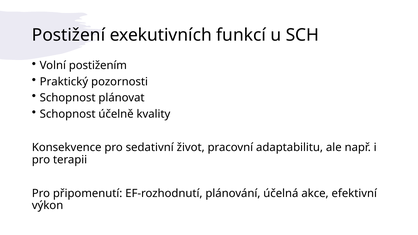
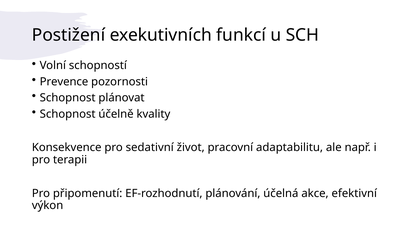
postižením: postižením -> schopností
Praktický: Praktický -> Prevence
